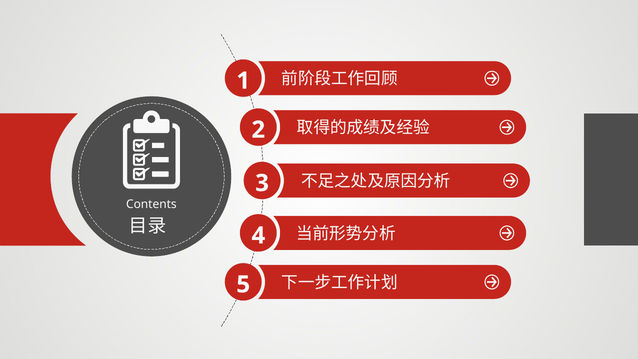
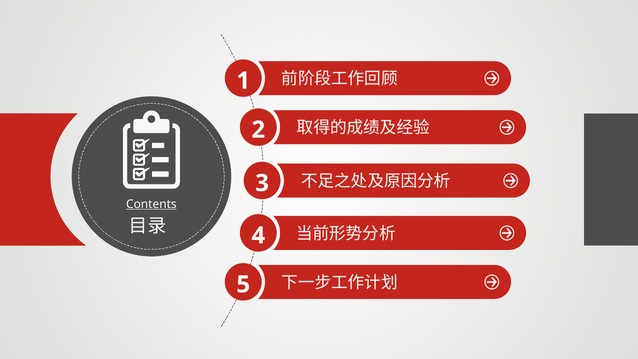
Contents underline: none -> present
